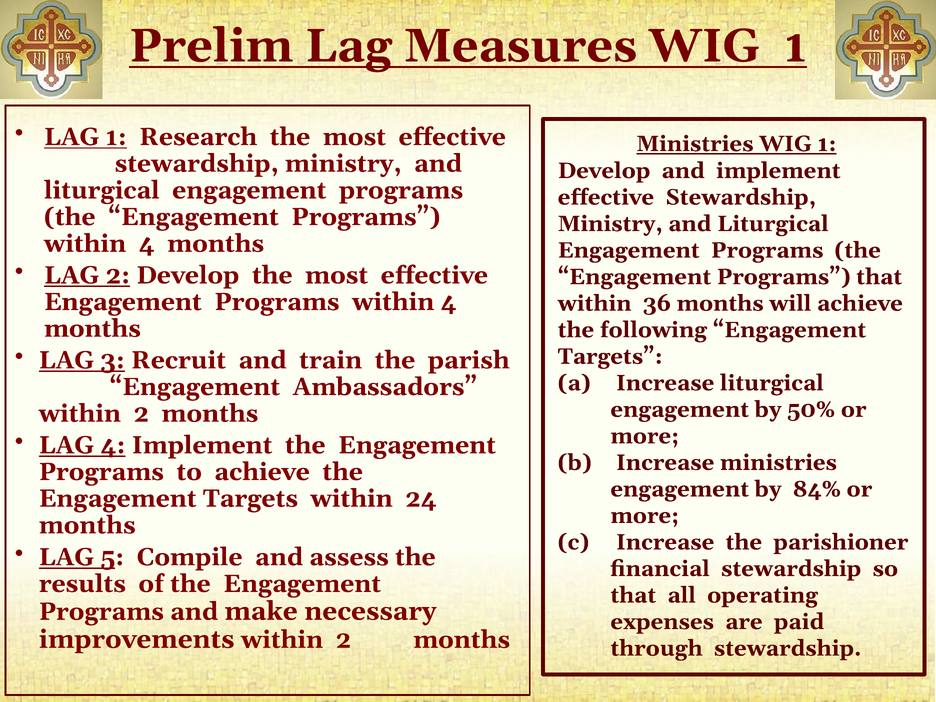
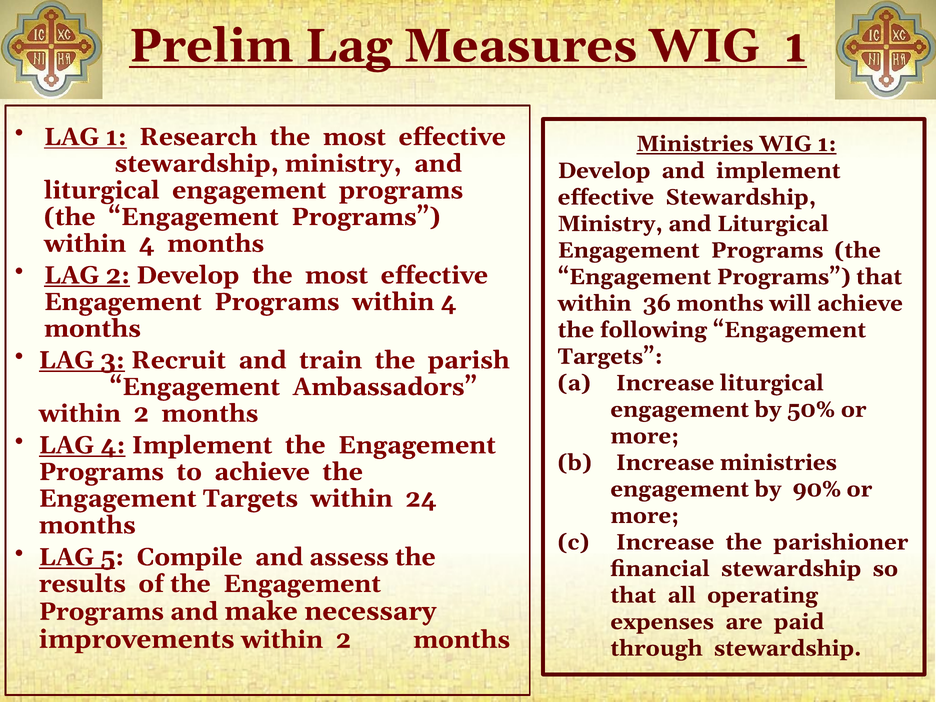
84%: 84% -> 90%
